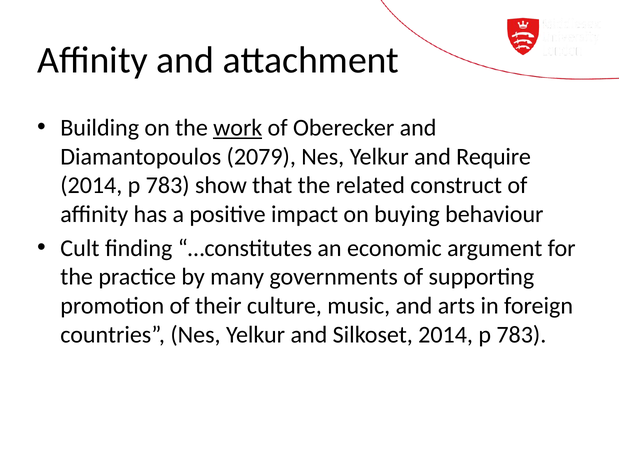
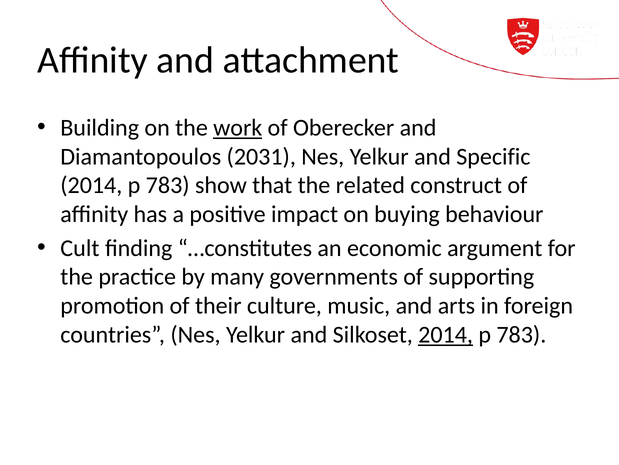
2079: 2079 -> 2031
Require: Require -> Specific
2014 at (446, 334) underline: none -> present
